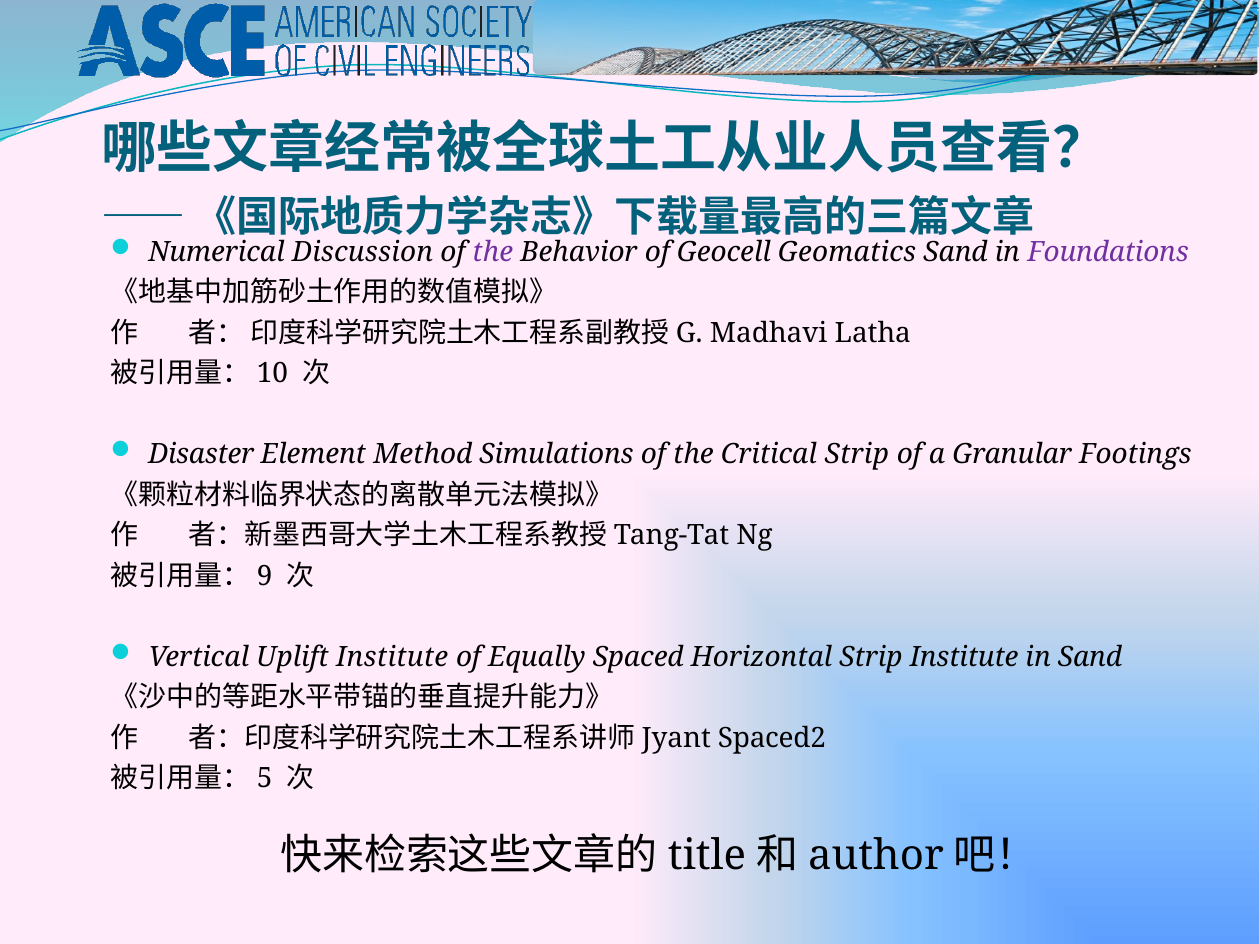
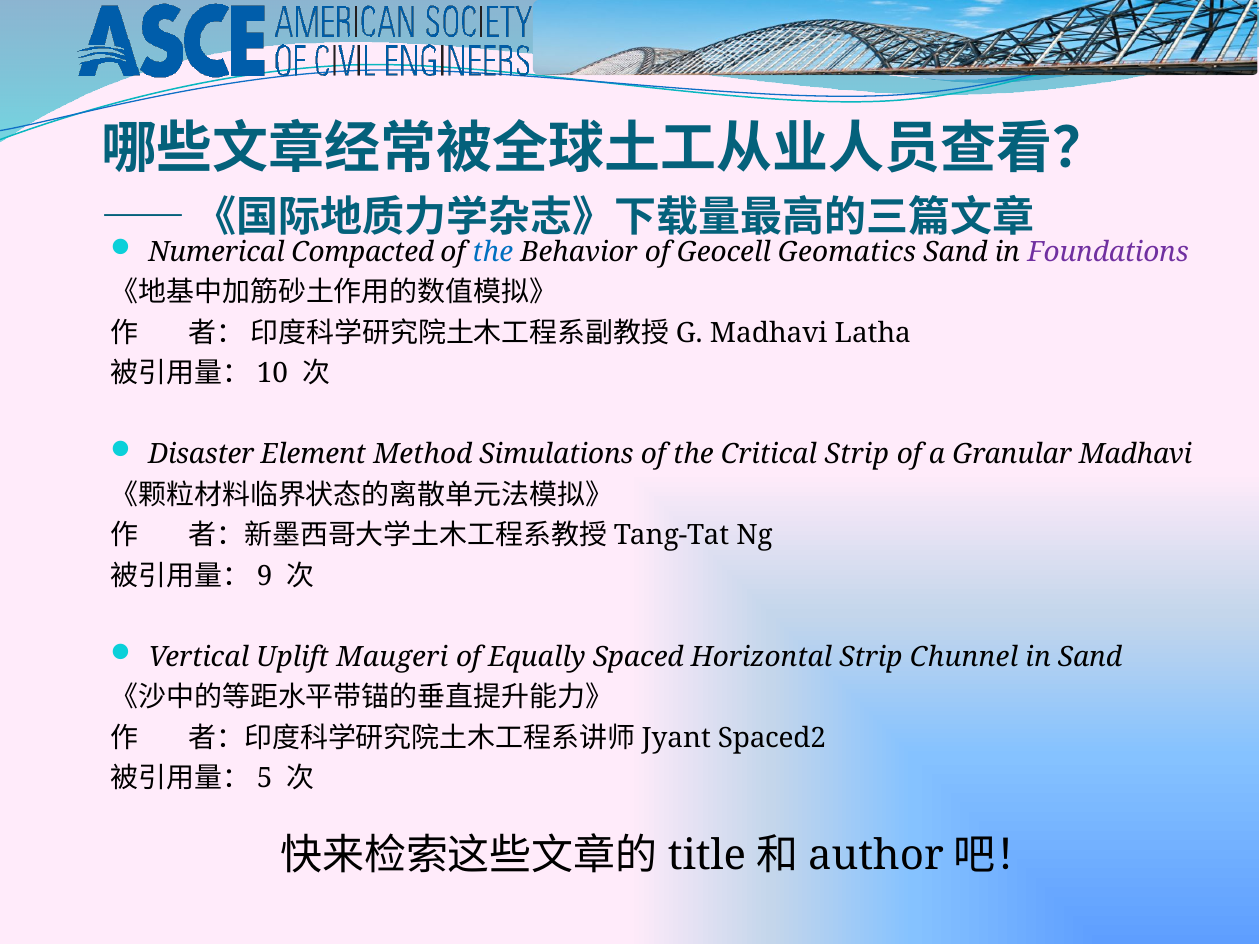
Discussion: Discussion -> Compacted
the at (493, 252) colour: purple -> blue
Granular Footings: Footings -> Madhavi
Uplift Institute: Institute -> Maugeri
Strip Institute: Institute -> Chunnel
